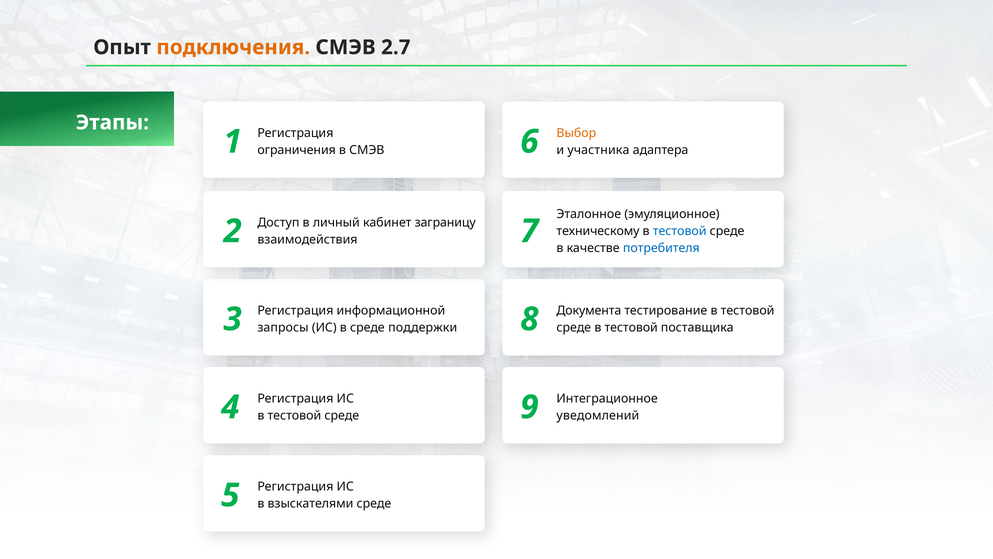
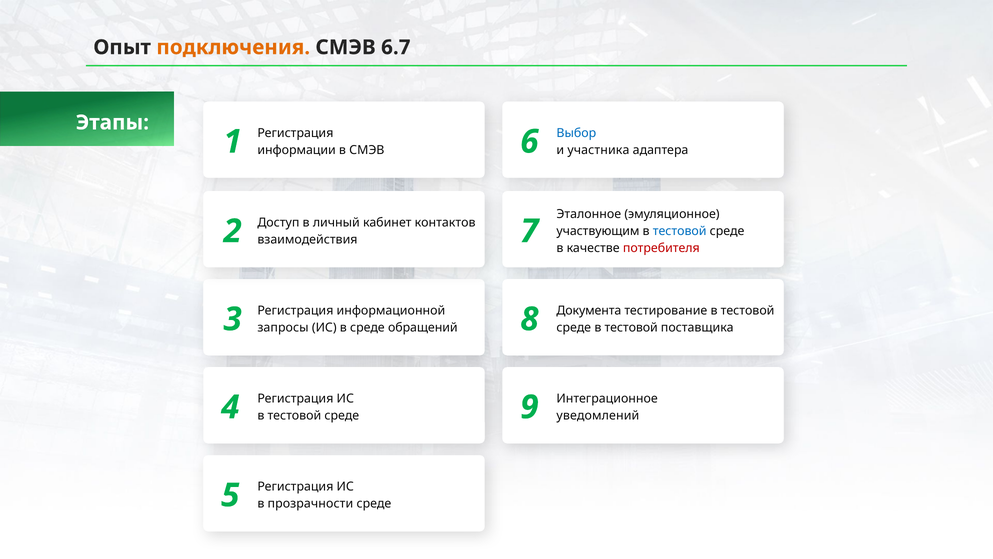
2.7: 2.7 -> 6.7
Выбор colour: orange -> blue
ограничения: ограничения -> информации
заграницу: заграницу -> контактов
техническому: техническому -> участвующим
потребителя colour: blue -> red
поддержки: поддержки -> обращений
взыскателями: взыскателями -> прозрачности
